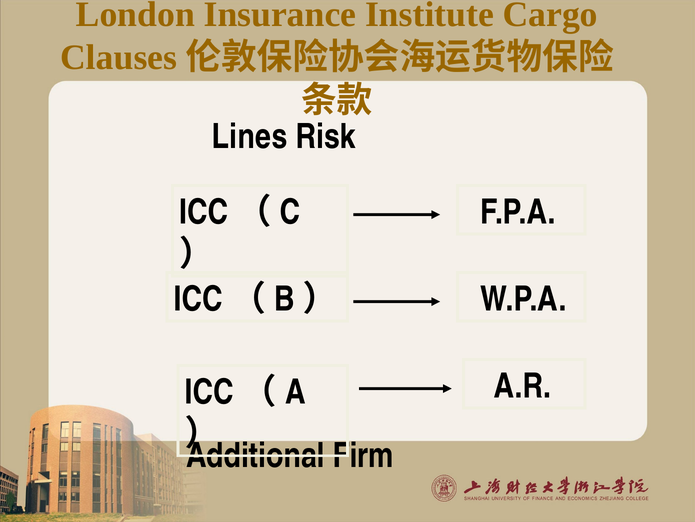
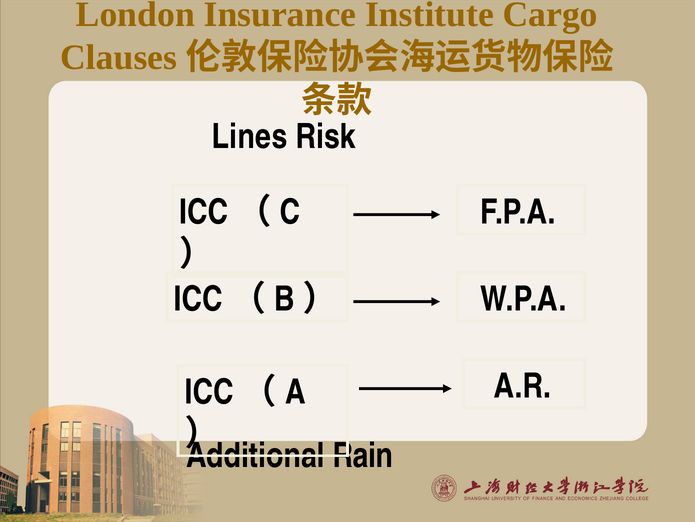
Firm: Firm -> Rain
